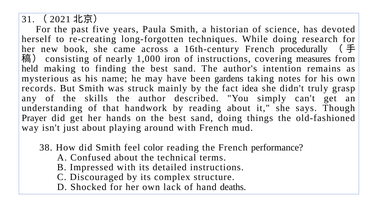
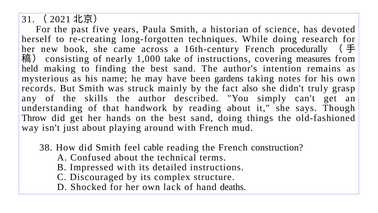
iron: iron -> take
idea: idea -> also
Prayer: Prayer -> Throw
color: color -> cable
performance: performance -> construction
